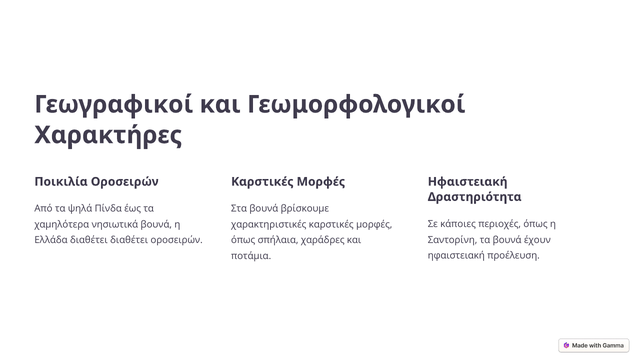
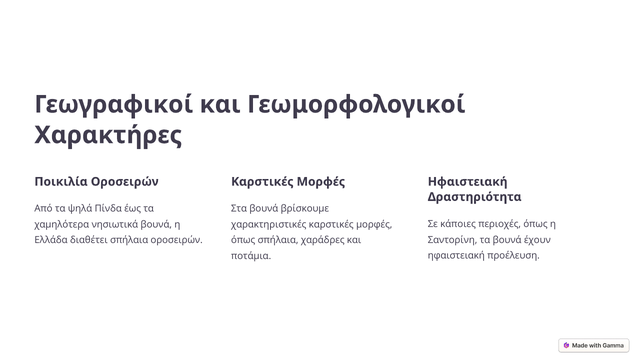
διαθέτει διαθέτει: διαθέτει -> σπήλαια
